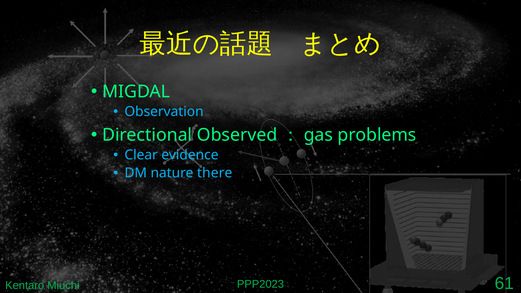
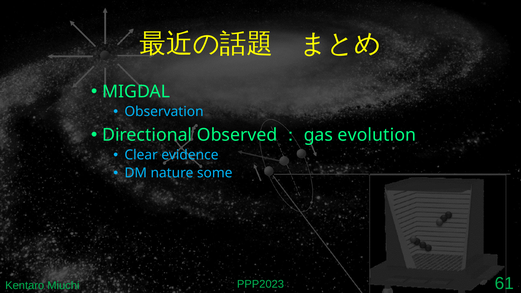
problems: problems -> evolution
there: there -> some
